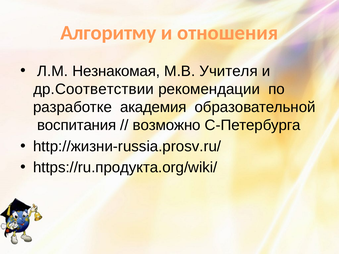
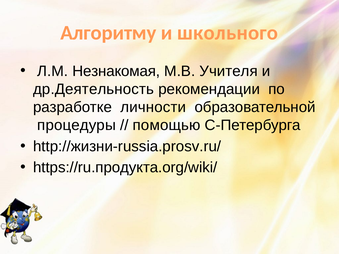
отношения: отношения -> школьного
др.Соответствии: др.Соответствии -> др.Деятельность
академия: академия -> личности
воспитания: воспитания -> процедуры
возможно: возможно -> помощью
